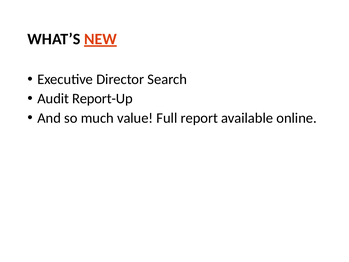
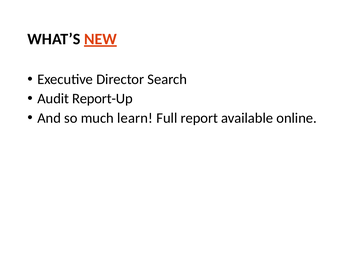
value: value -> learn
